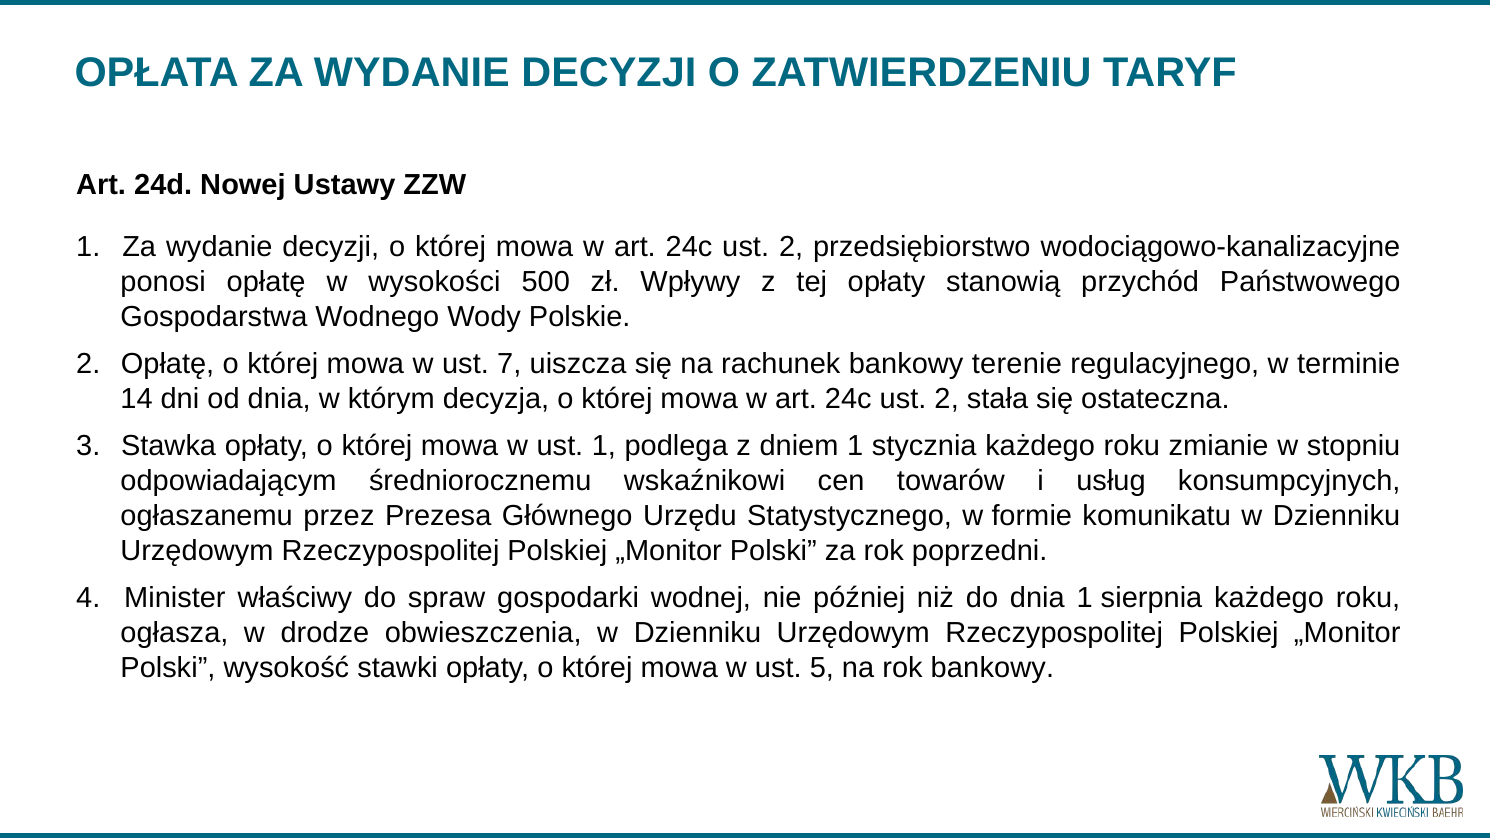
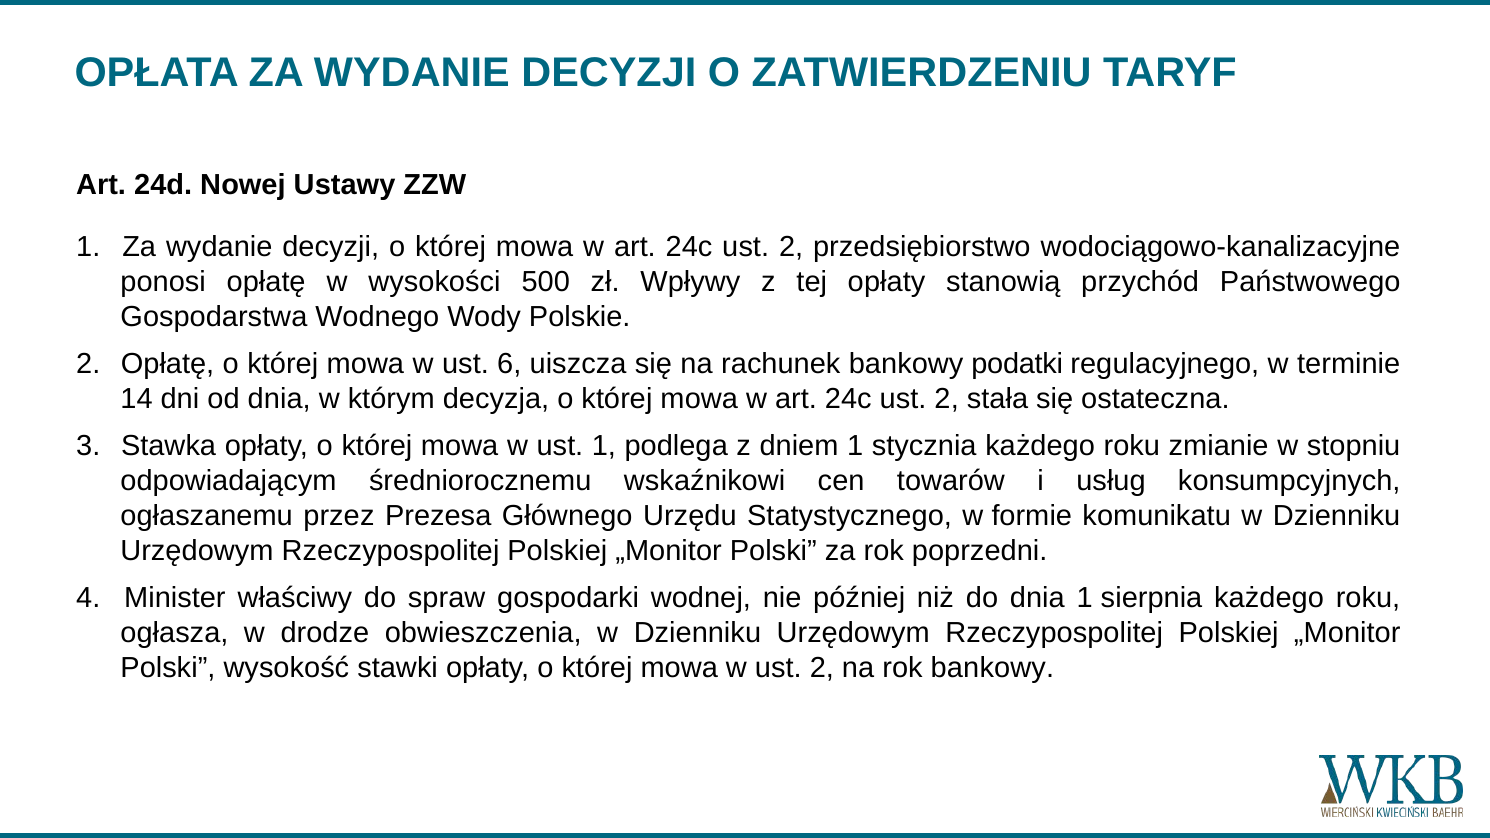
7: 7 -> 6
terenie: terenie -> podatki
w ust 5: 5 -> 2
